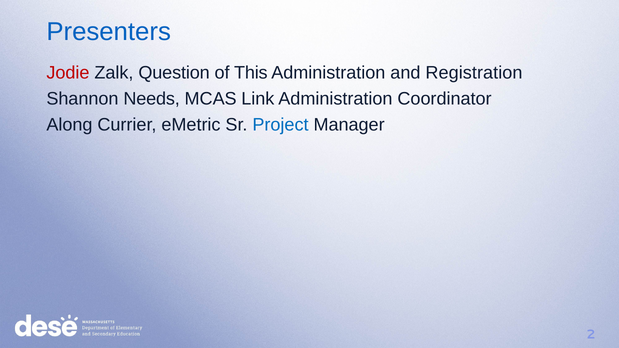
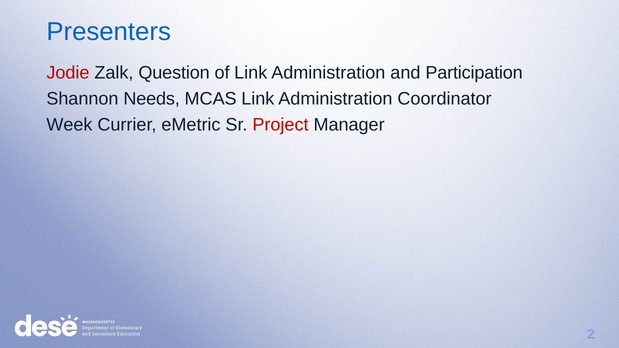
of This: This -> Link
Registration: Registration -> Participation
Along: Along -> Week
Project colour: blue -> red
